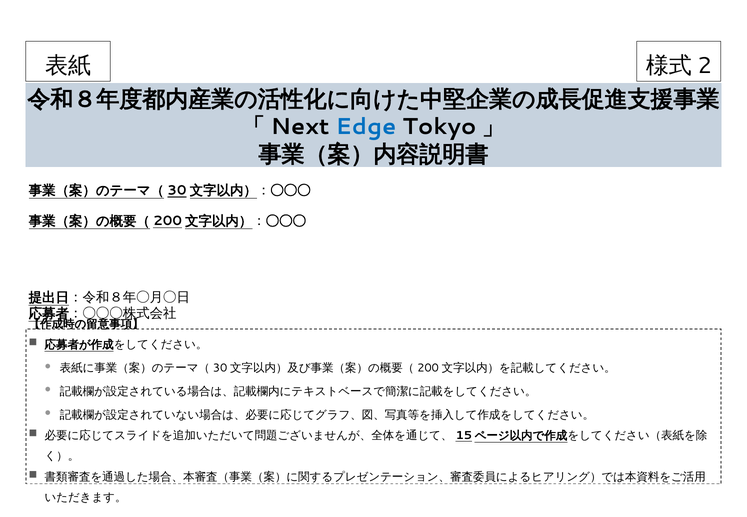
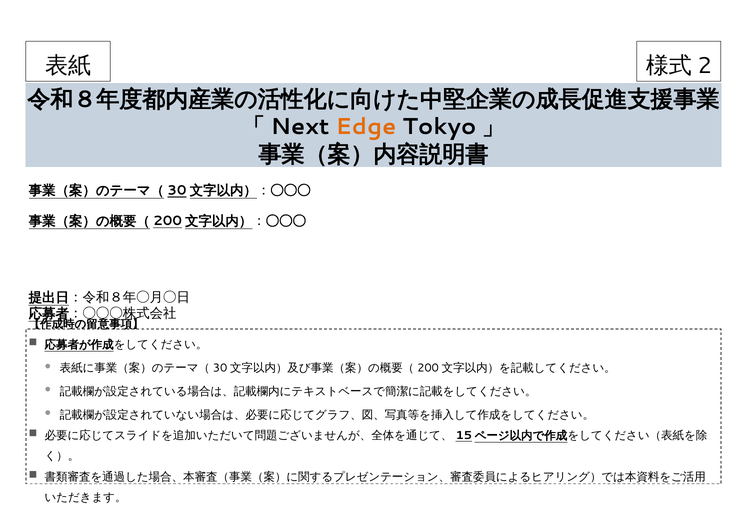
Edge colour: blue -> orange
